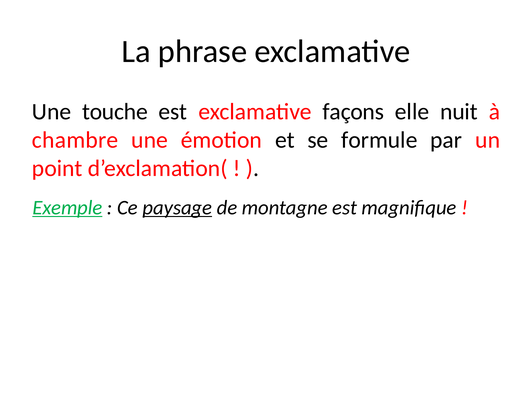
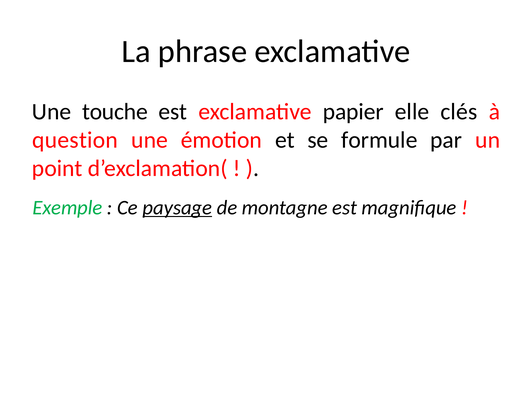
façons: façons -> papier
nuit: nuit -> clés
chambre: chambre -> question
Exemple underline: present -> none
